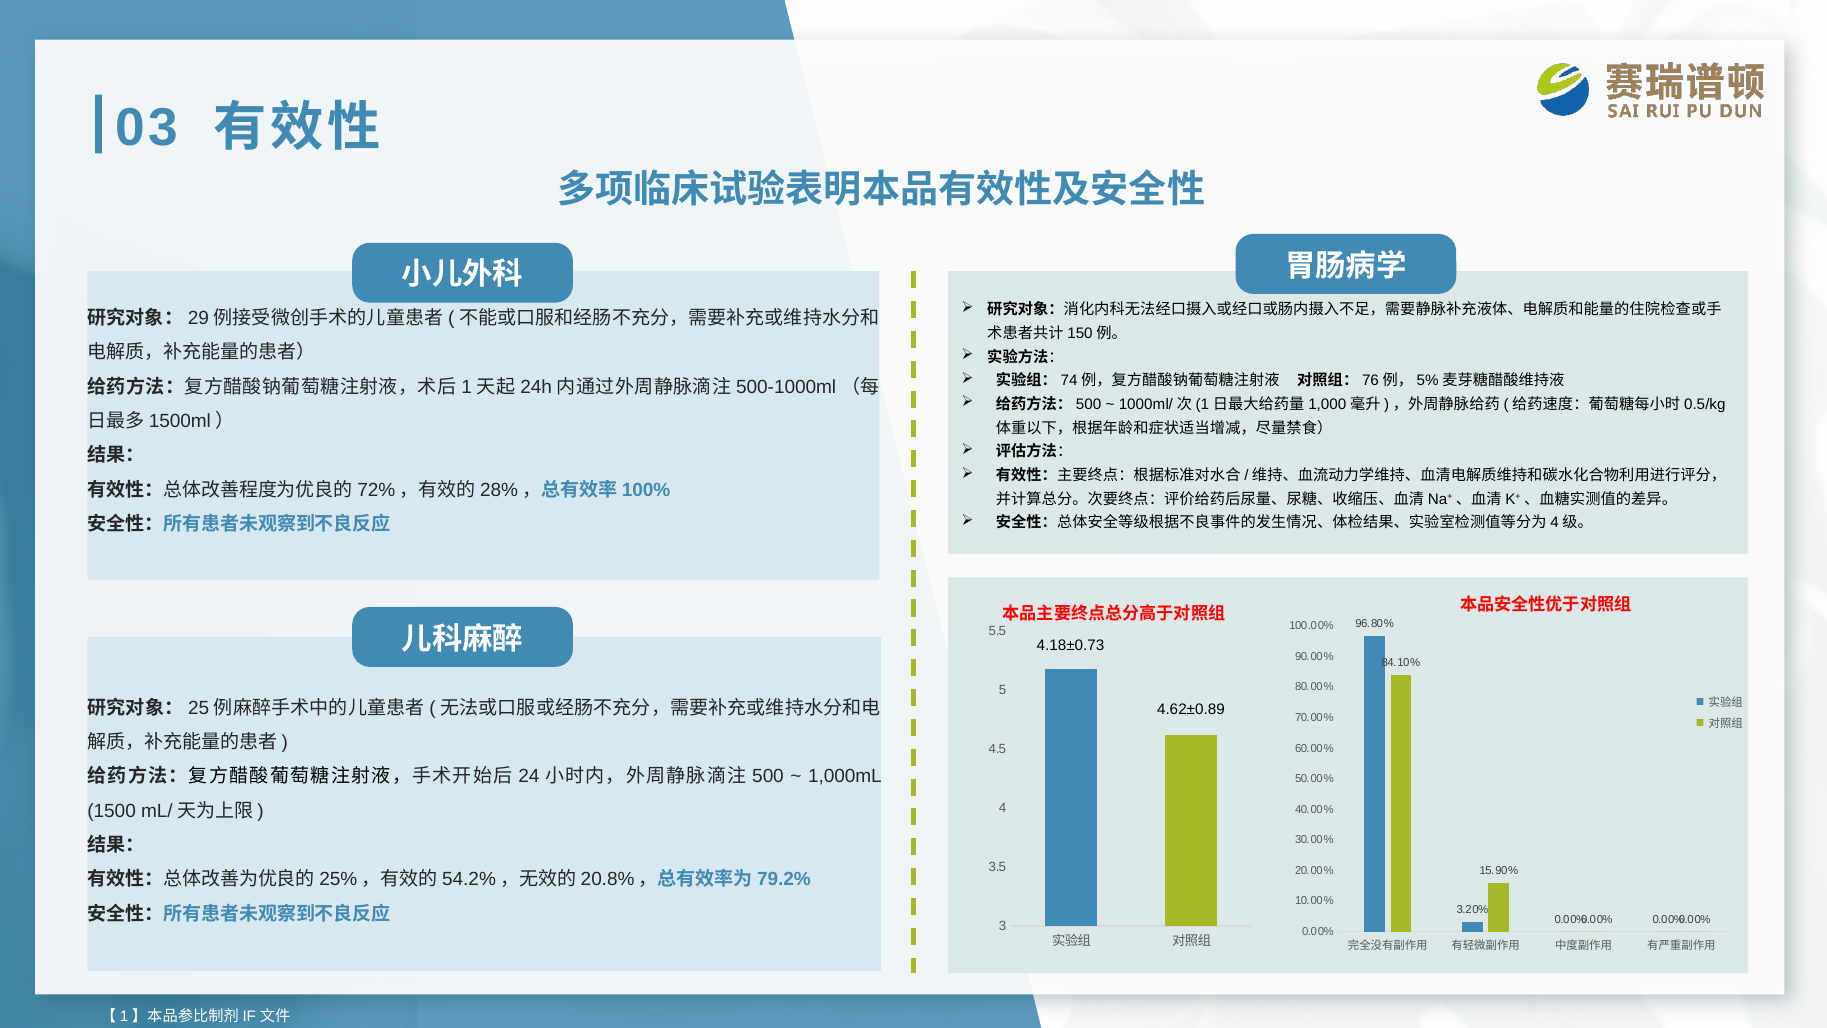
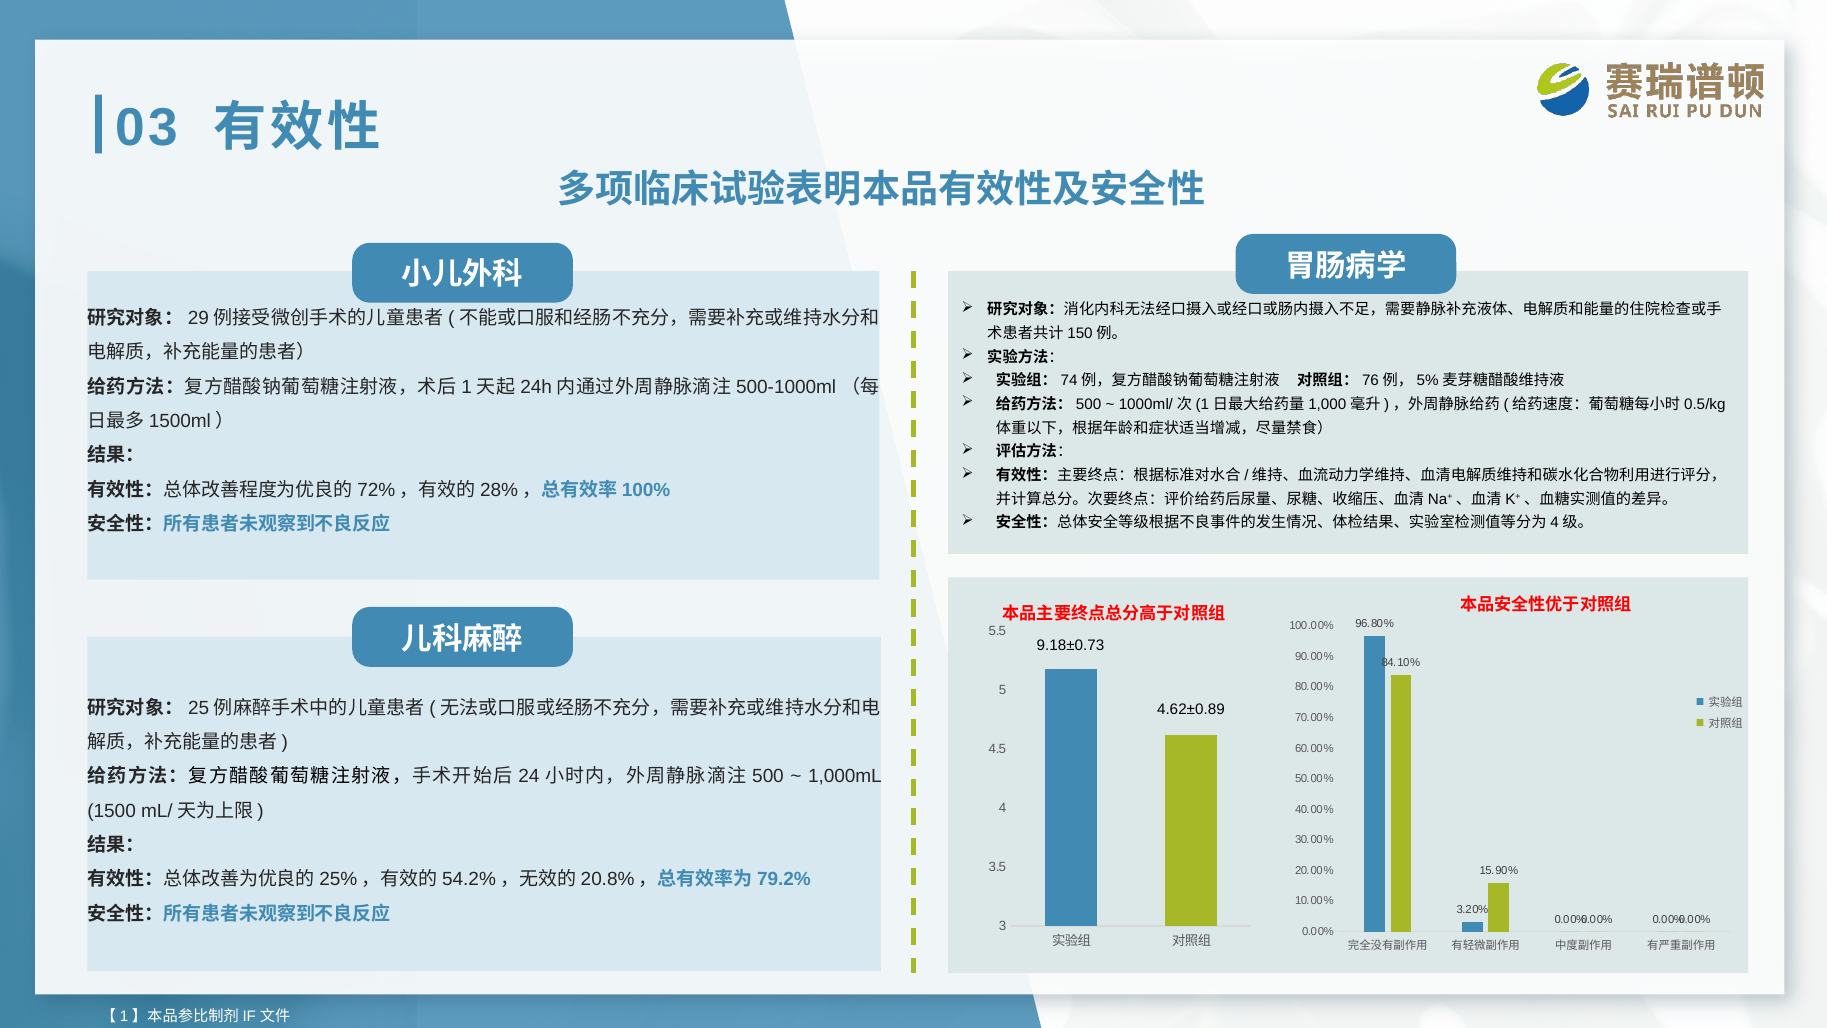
4.18±0.73: 4.18±0.73 -> 9.18±0.73
